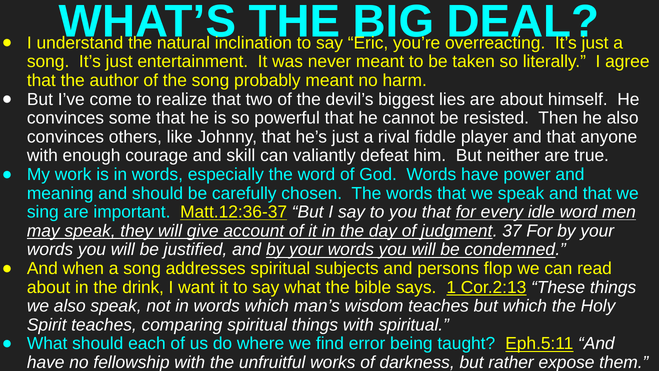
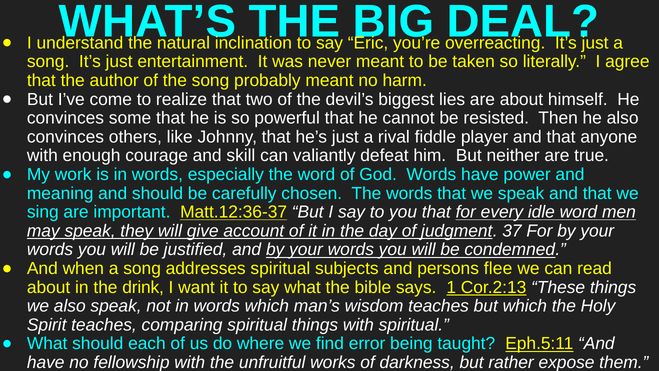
flop: flop -> flee
